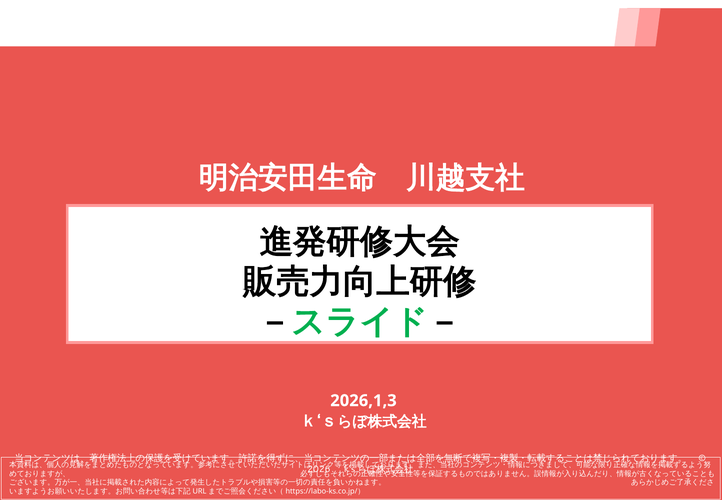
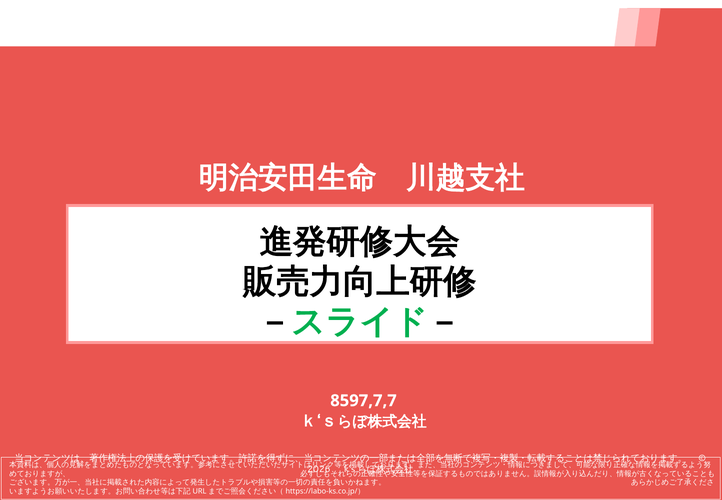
2026,1,3: 2026,1,3 -> 8597,7,7
